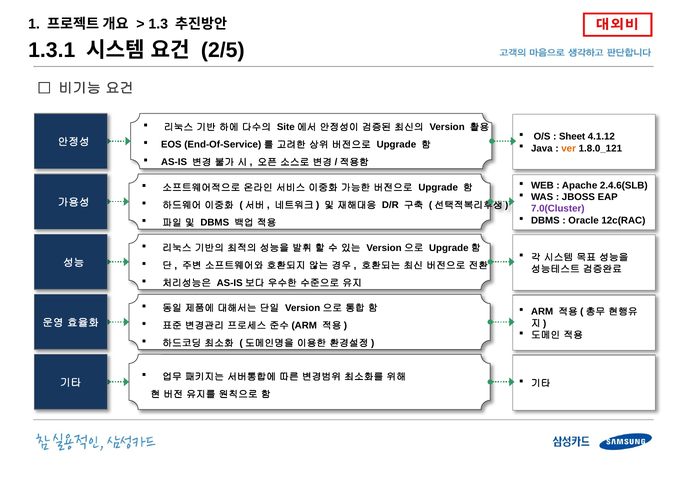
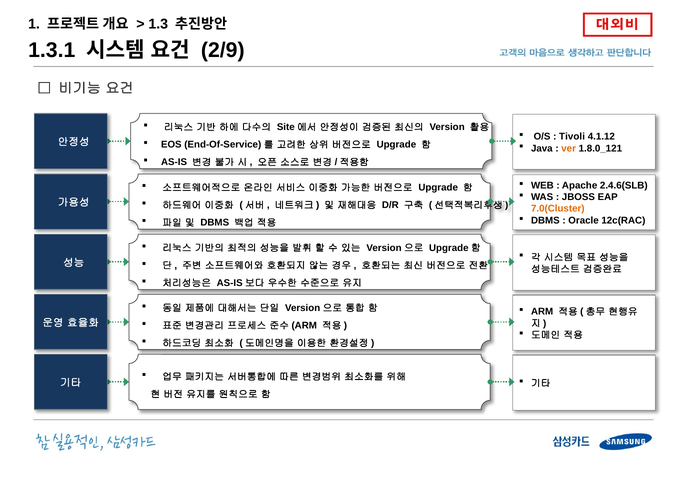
2/5: 2/5 -> 2/9
Sheet: Sheet -> Tivoli
7.0(Cluster colour: purple -> orange
